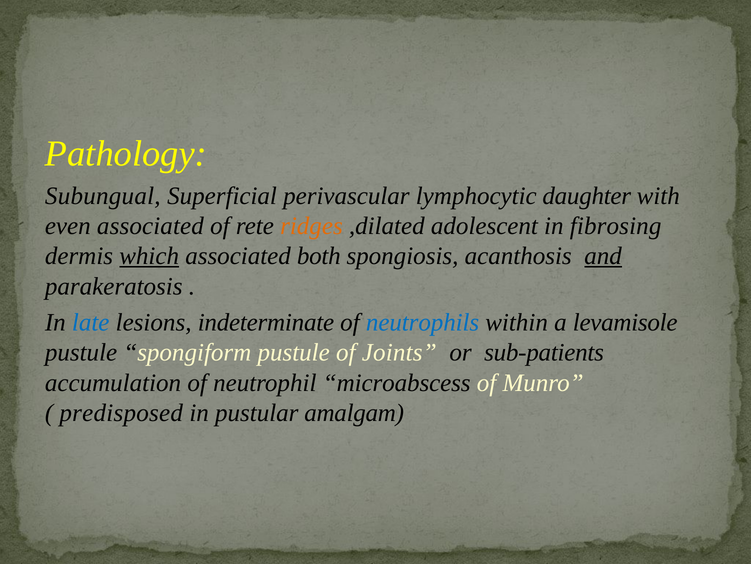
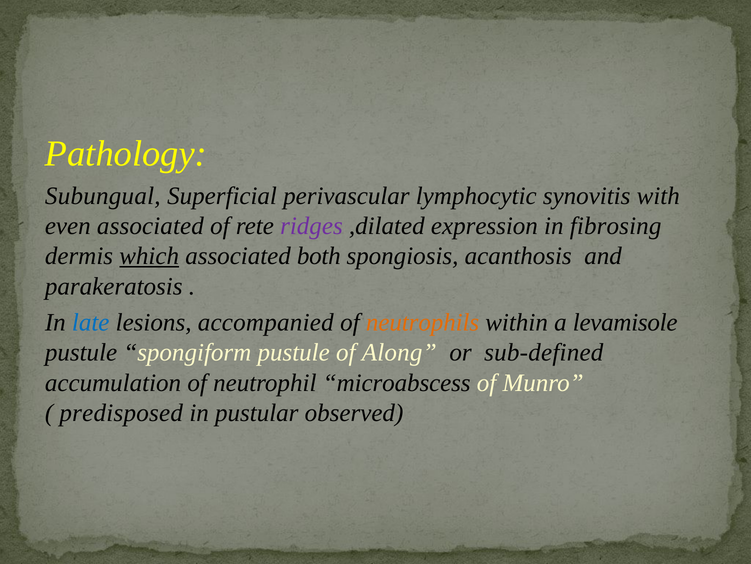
daughter: daughter -> synovitis
ridges colour: orange -> purple
adolescent: adolescent -> expression
and underline: present -> none
indeterminate: indeterminate -> accompanied
neutrophils colour: blue -> orange
Joints: Joints -> Along
sub-patients: sub-patients -> sub-defined
amalgam: amalgam -> observed
